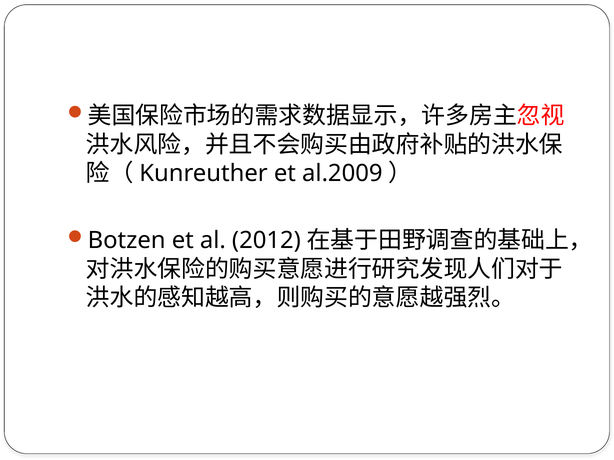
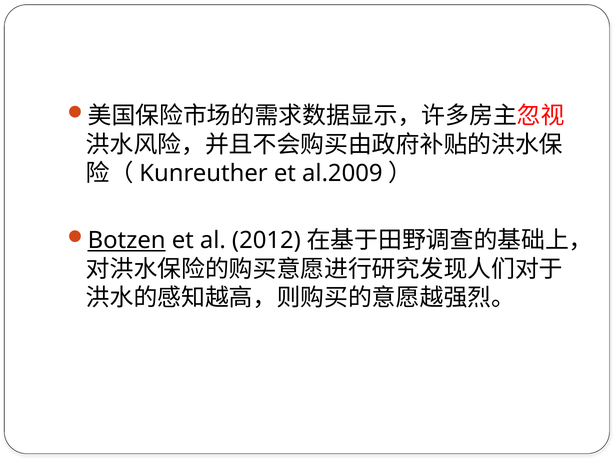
Botzen underline: none -> present
